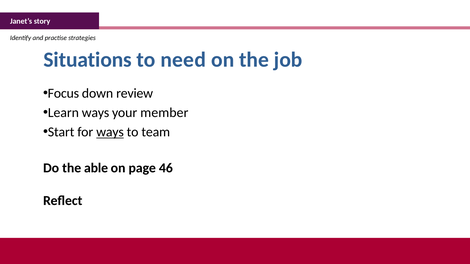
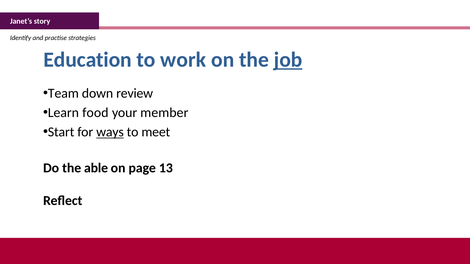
Situations: Situations -> Education
need: need -> work
job underline: none -> present
Focus: Focus -> Team
Learn ways: ways -> food
team: team -> meet
46: 46 -> 13
